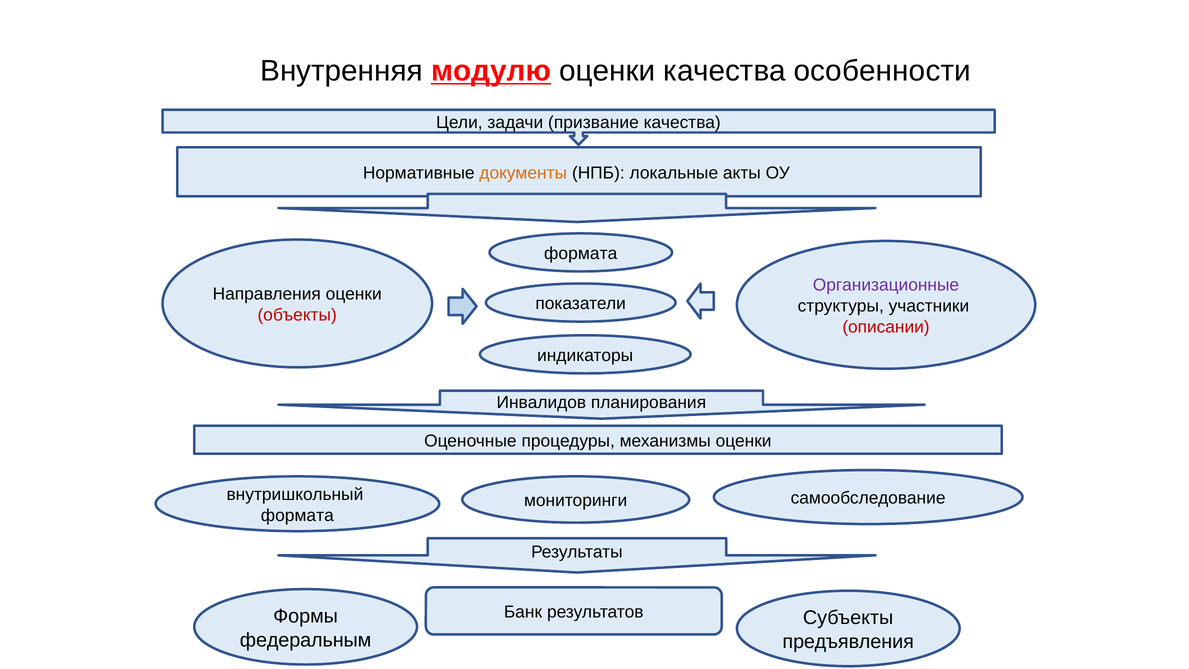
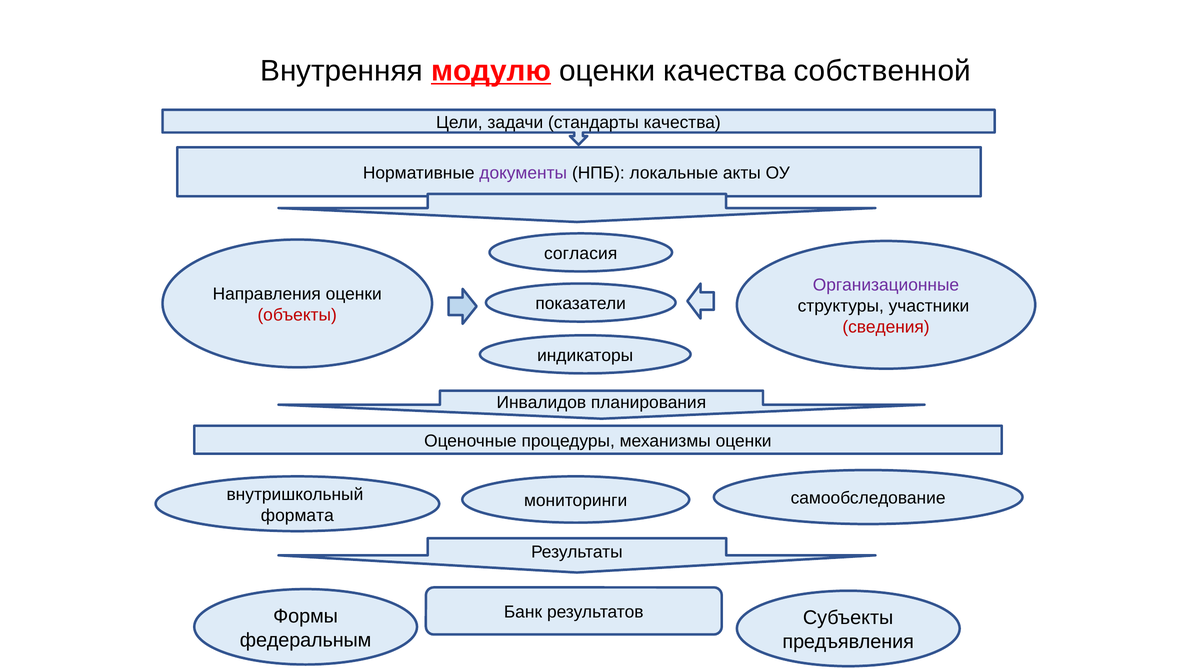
особенности: особенности -> собственной
призвание: призвание -> стандарты
документы colour: orange -> purple
формата at (581, 254): формата -> согласия
описании: описании -> сведения
